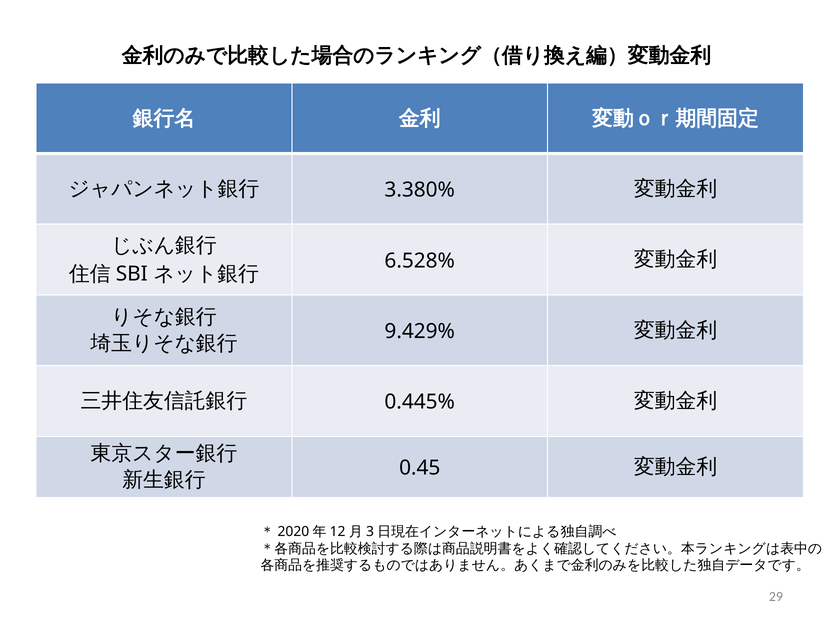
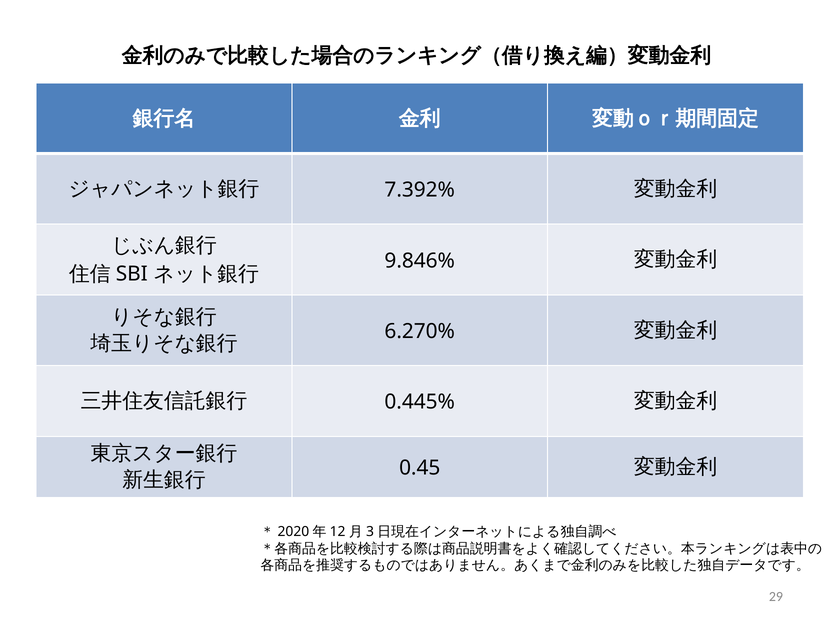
3.380%: 3.380% -> 7.392%
6.528%: 6.528% -> 9.846%
9.429%: 9.429% -> 6.270%
